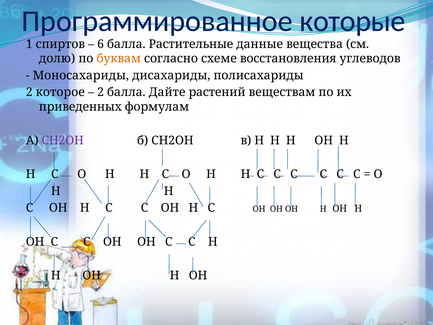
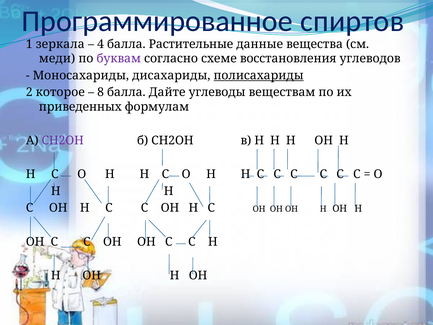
которые: которые -> спиртов
спиртов: спиртов -> зеркала
6: 6 -> 4
долю: долю -> меди
буквам colour: orange -> purple
полисахариды underline: none -> present
2 at (101, 92): 2 -> 8
растений: растений -> углеводы
